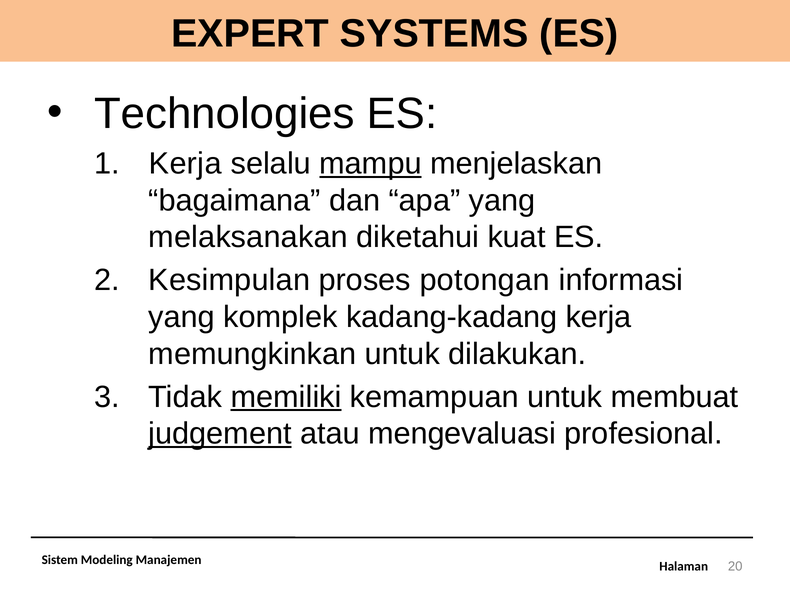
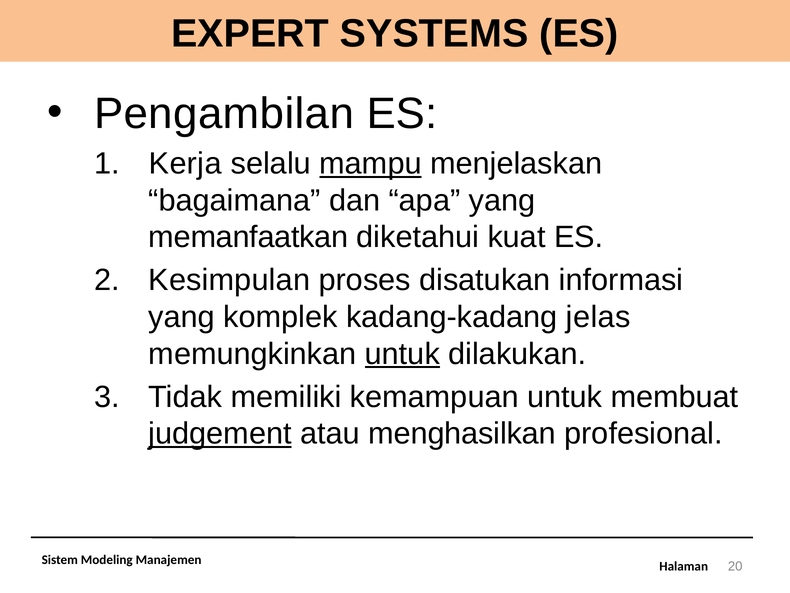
Technologies: Technologies -> Pengambilan
melaksanakan: melaksanakan -> memanfaatkan
potongan: potongan -> disatukan
kadang-kadang kerja: kerja -> jelas
untuk at (402, 354) underline: none -> present
memiliki underline: present -> none
mengevaluasi: mengevaluasi -> menghasilkan
